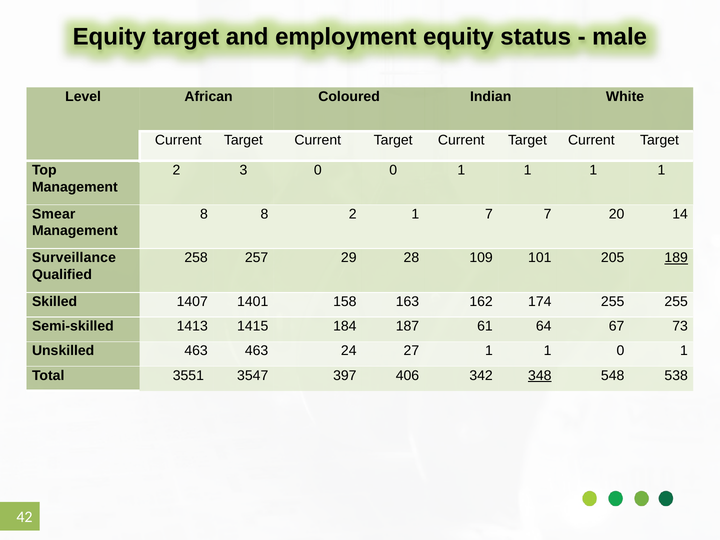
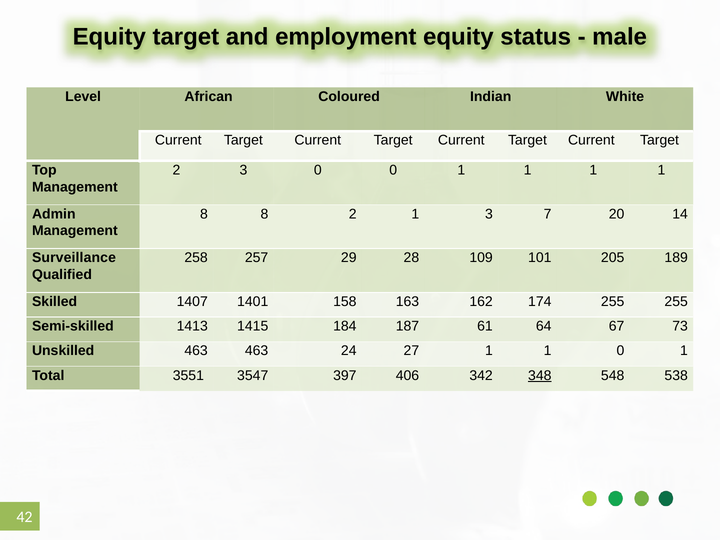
Smear: Smear -> Admin
1 7: 7 -> 3
189 underline: present -> none
